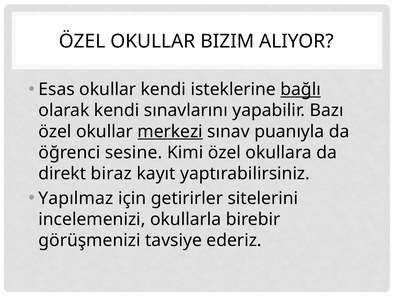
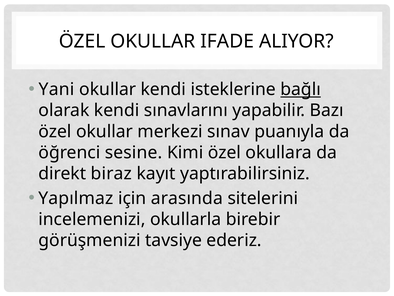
BIZIM: BIZIM -> IFADE
Esas: Esas -> Yani
merkezi underline: present -> none
getirirler: getirirler -> arasında
